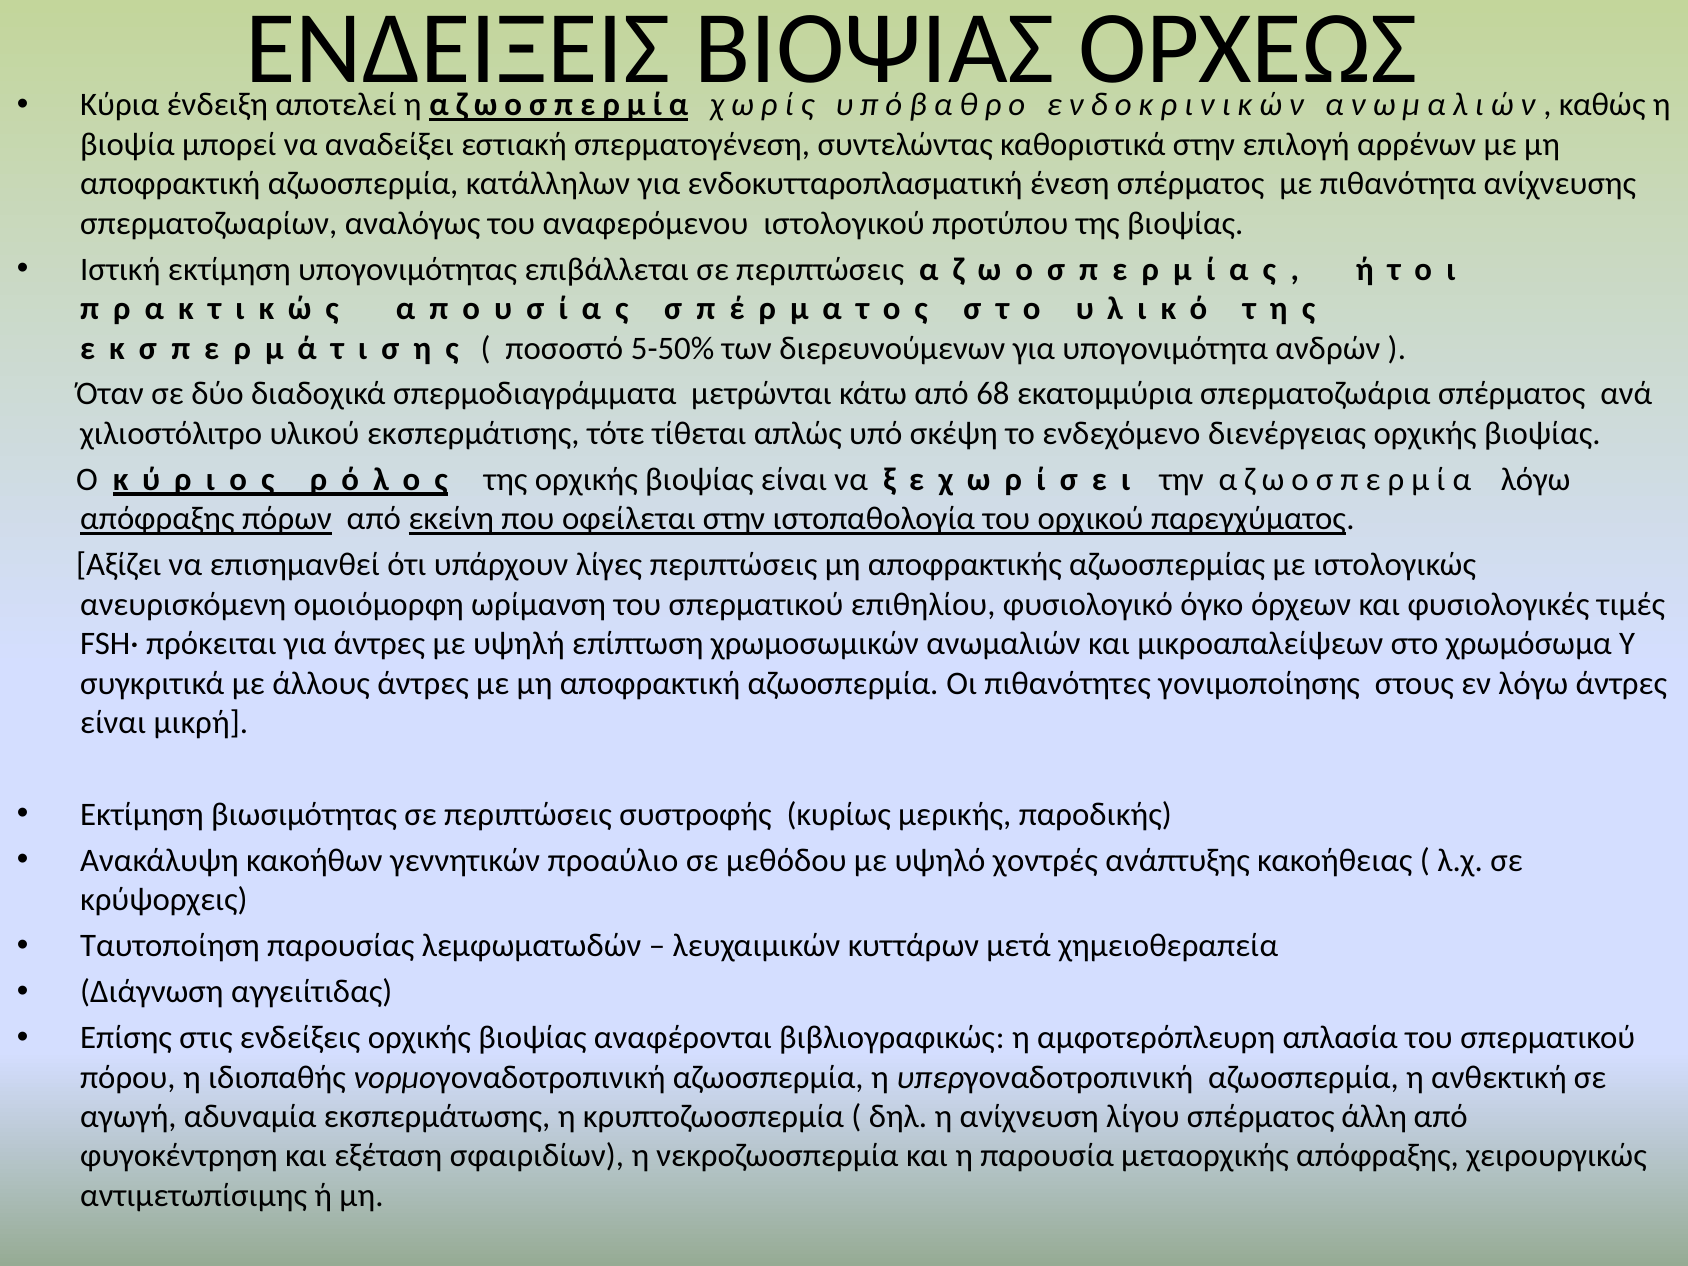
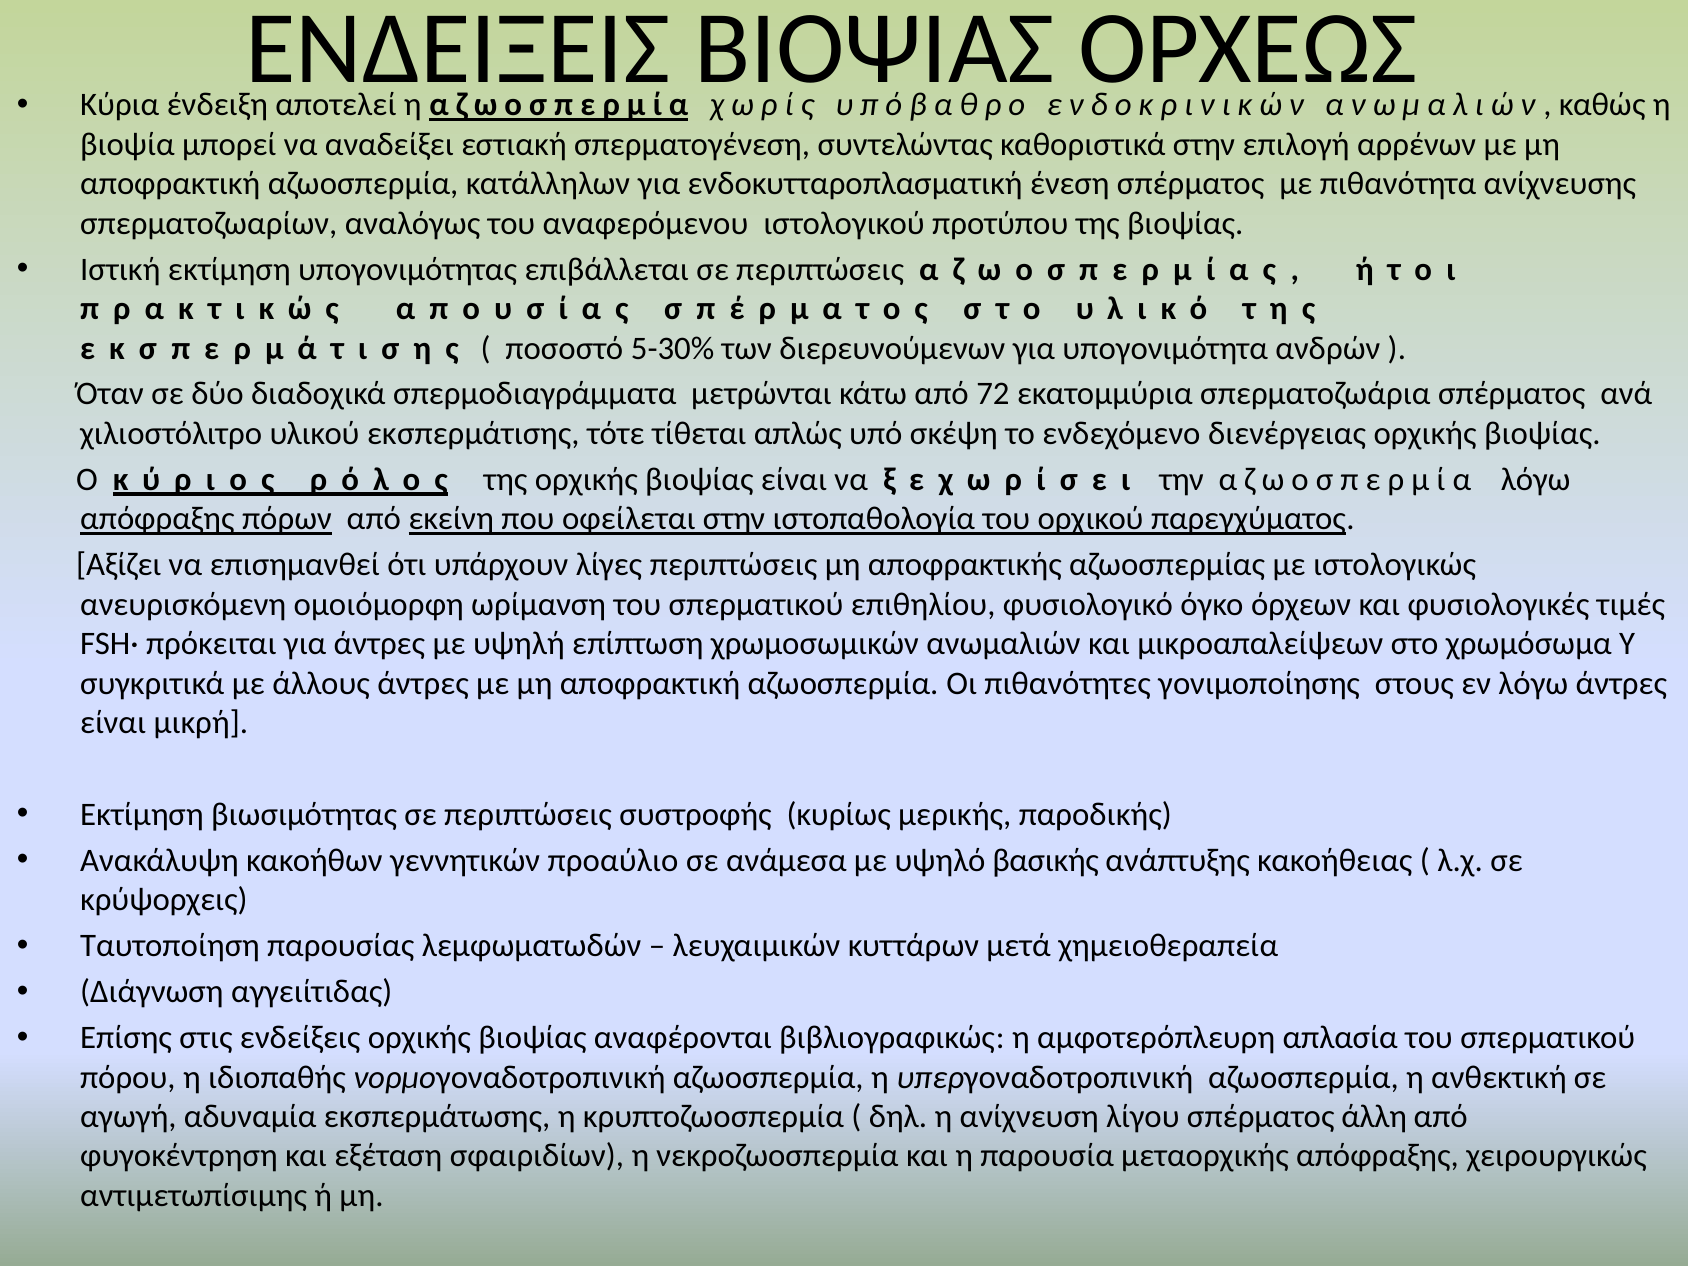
5-50%: 5-50% -> 5-30%
68: 68 -> 72
μεθόδου: μεθόδου -> ανάμεσα
χοντρές: χοντρές -> βασικής
